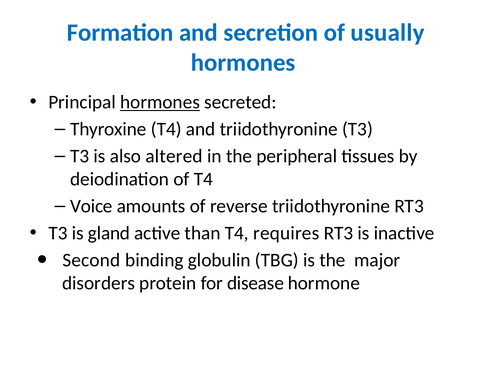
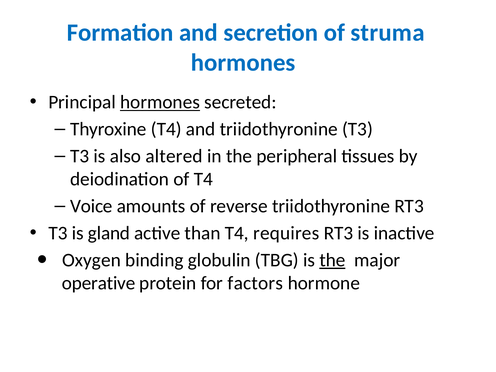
usually: usually -> struma
Second: Second -> Oxygen
the at (332, 260) underline: none -> present
disorders: disorders -> operative
disease: disease -> factors
